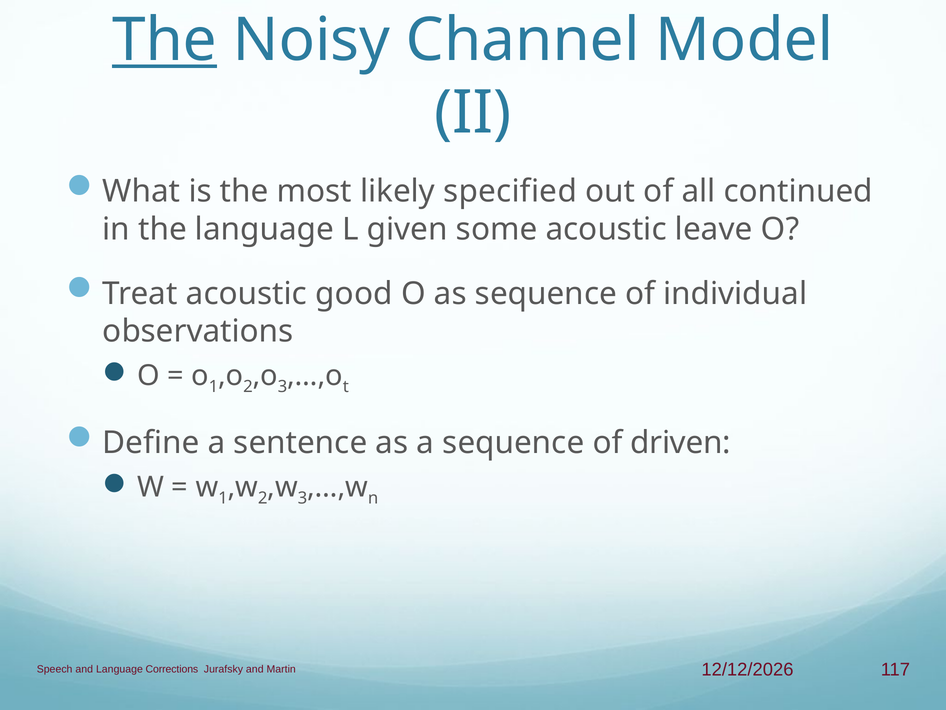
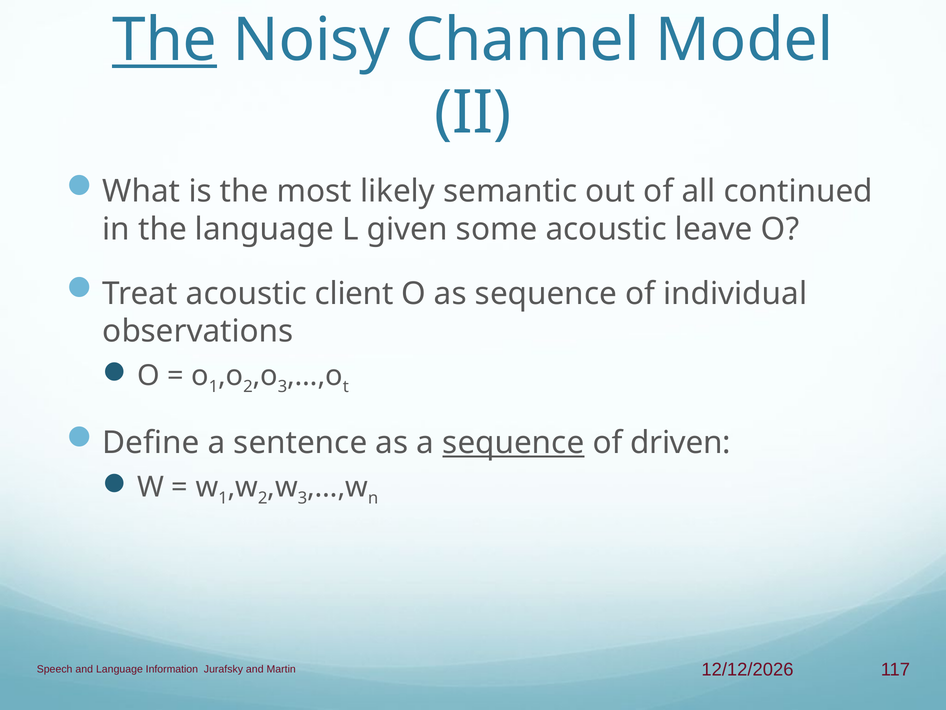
specified: specified -> semantic
good: good -> client
sequence at (513, 443) underline: none -> present
Corrections: Corrections -> Information
